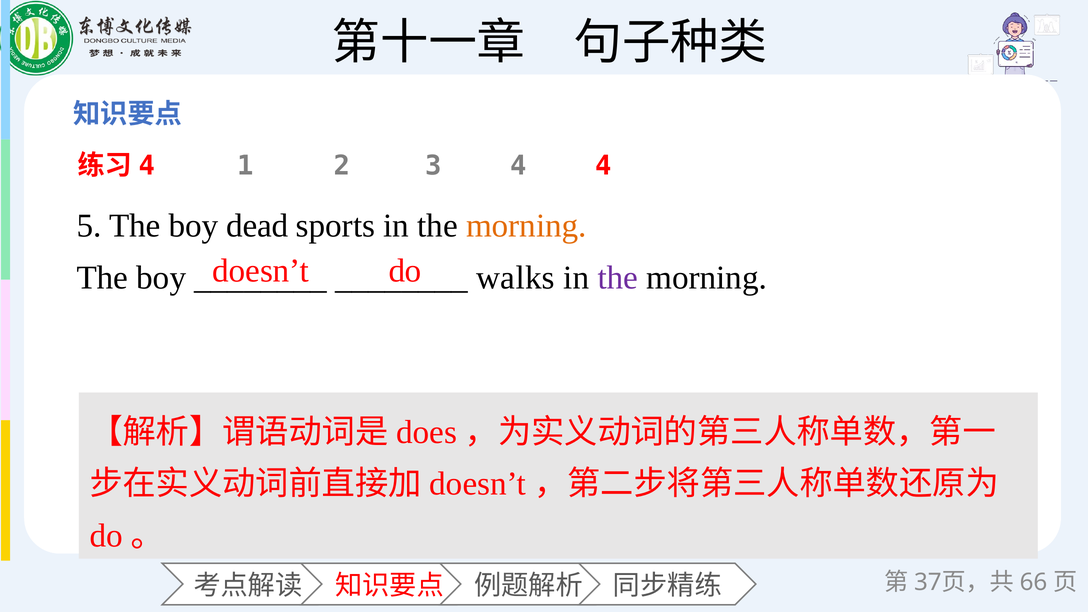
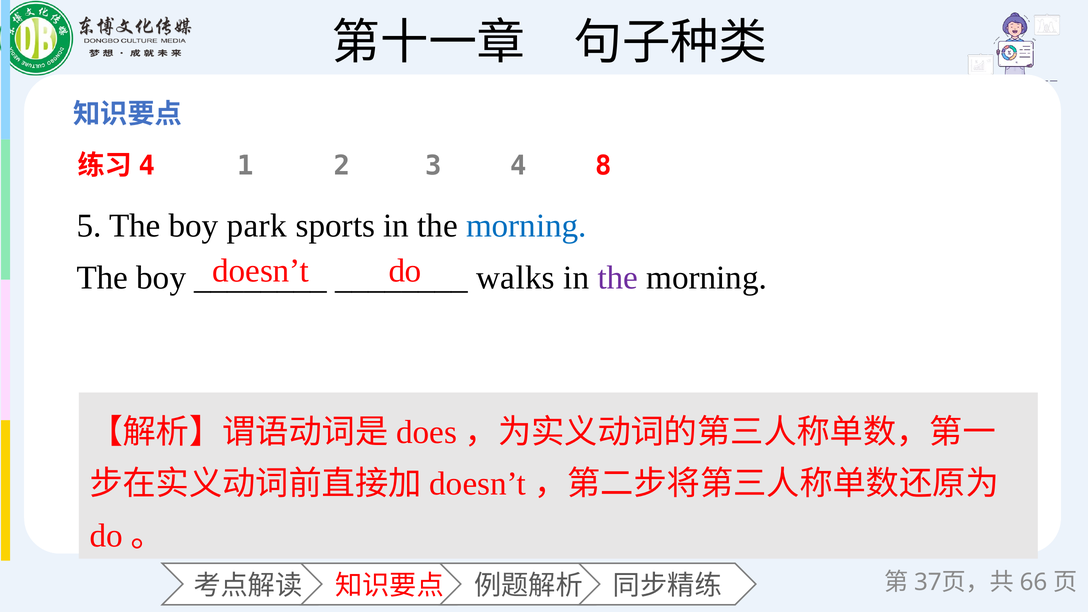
4 4: 4 -> 8
dead: dead -> park
morning at (526, 226) colour: orange -> blue
